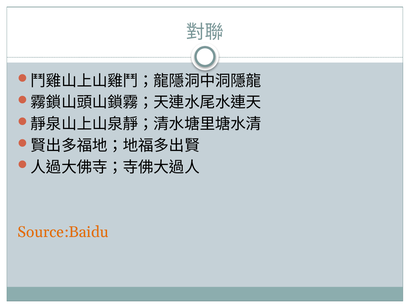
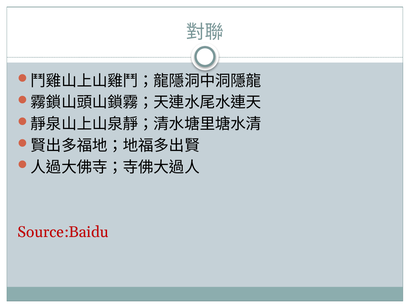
Source:Baidu colour: orange -> red
